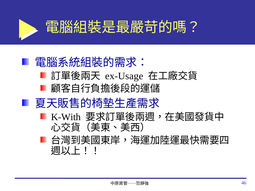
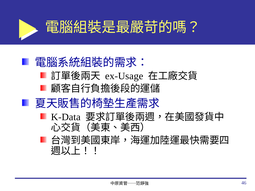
K-With: K-With -> K-Data
